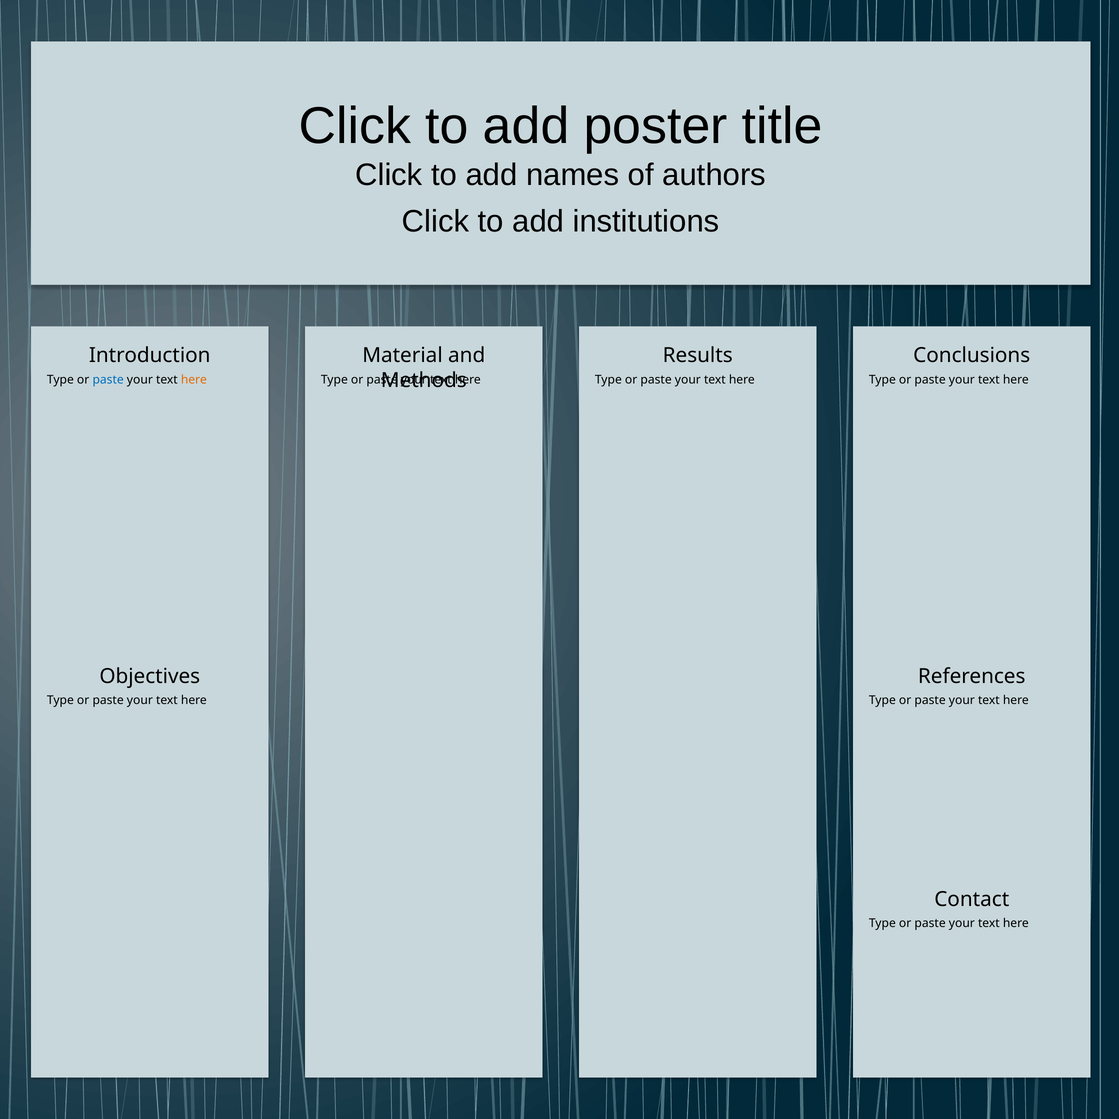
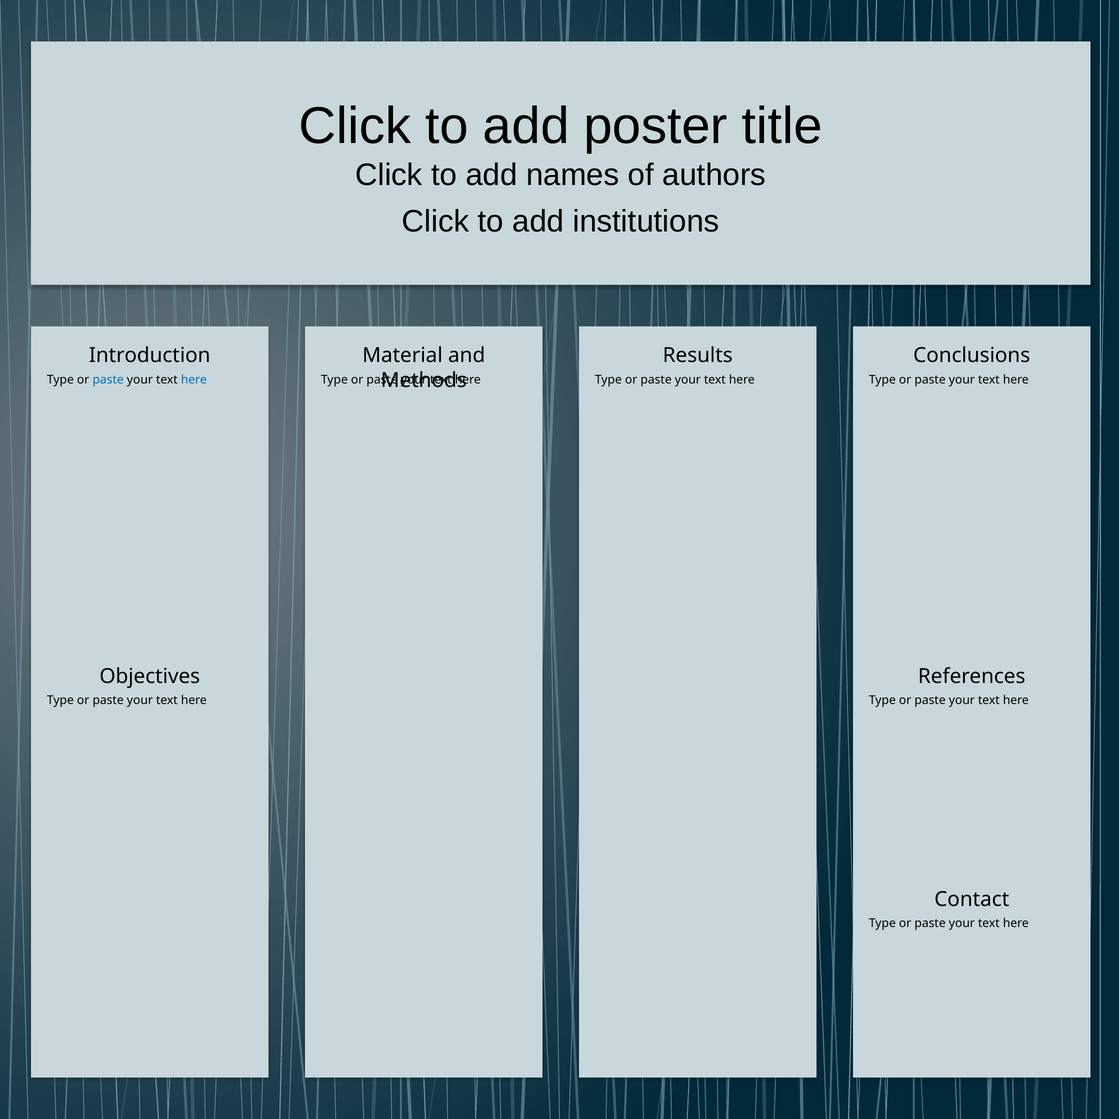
here at (194, 380) colour: orange -> blue
